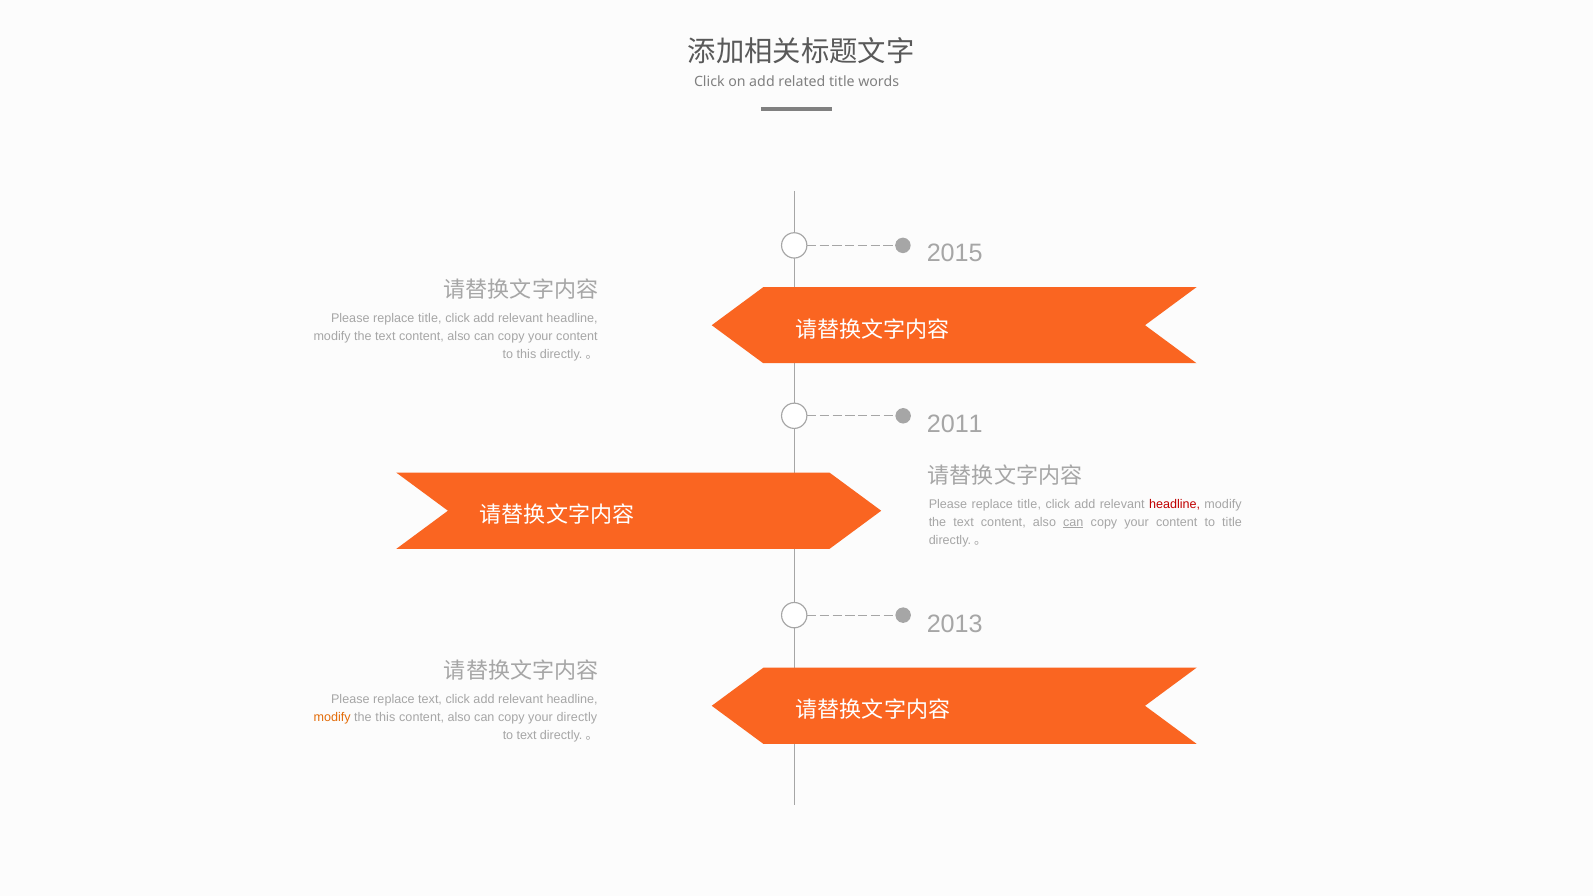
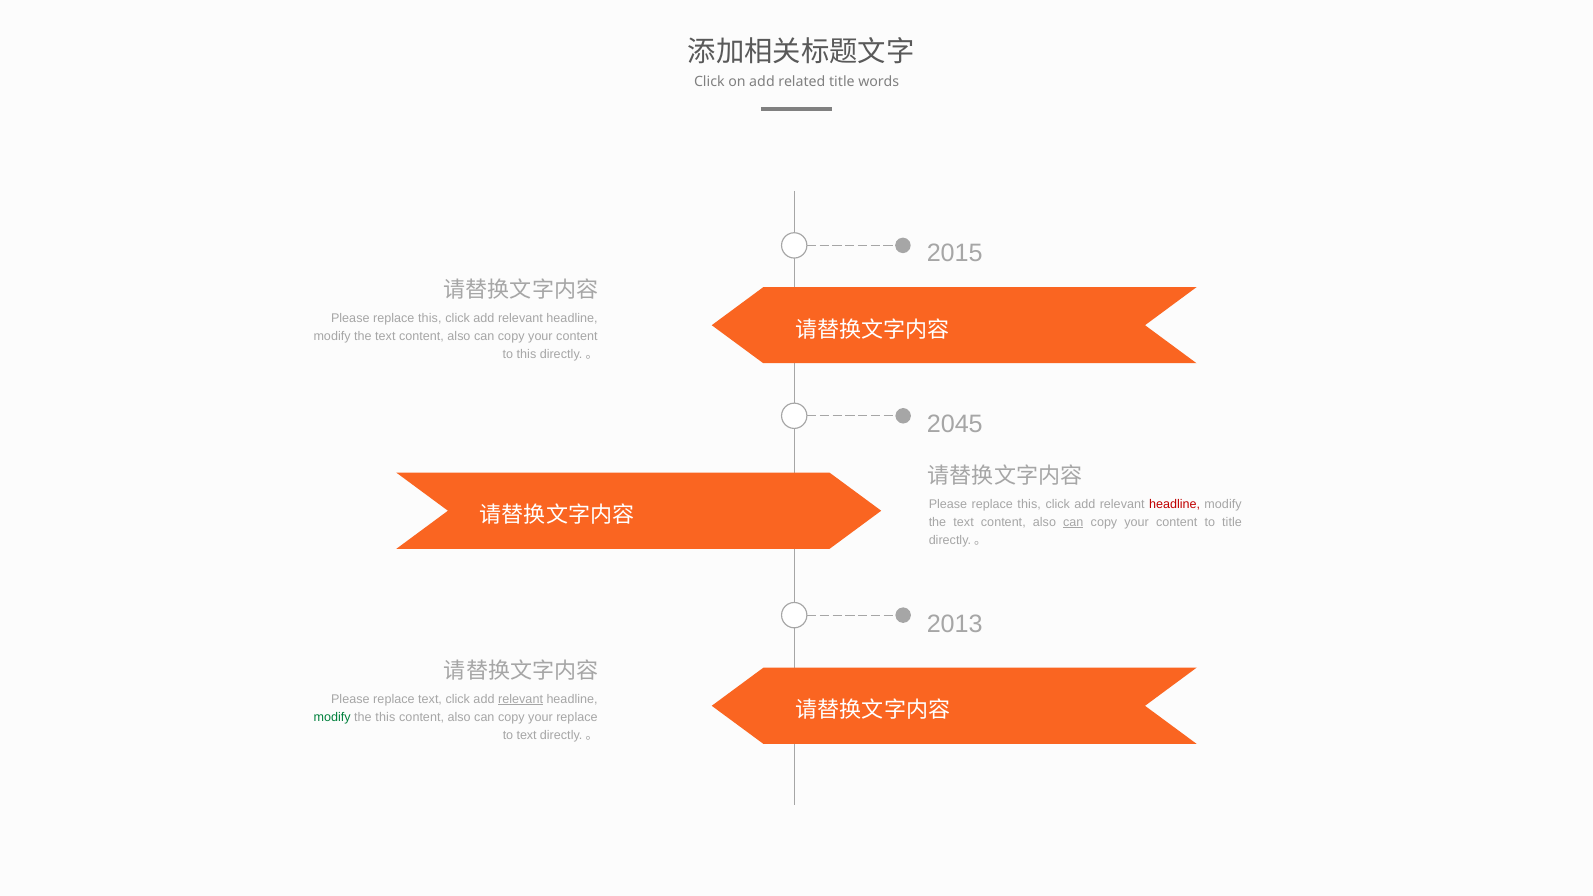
title at (430, 319): title -> this
2011: 2011 -> 2045
title at (1029, 504): title -> this
relevant at (521, 699) underline: none -> present
modify at (332, 717) colour: orange -> green
your directly: directly -> replace
